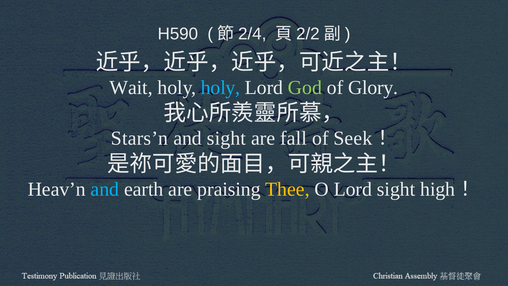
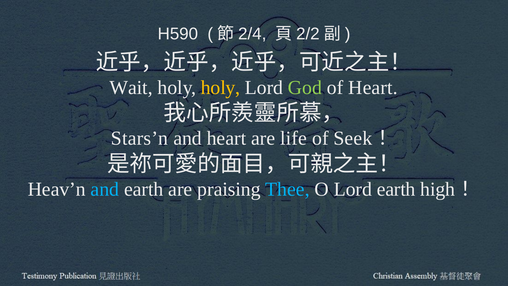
holy at (221, 87) colour: light blue -> yellow
of Glory: Glory -> Heart
and sight: sight -> heart
fall: fall -> life
Thee colour: yellow -> light blue
Lord sight: sight -> earth
